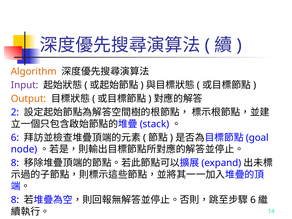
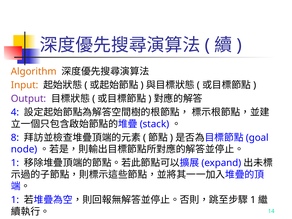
Input colour: purple -> orange
Output colour: orange -> purple
2: 2 -> 4
6 at (15, 138): 6 -> 8
8 at (15, 163): 8 -> 1
8 at (15, 200): 8 -> 1
6 at (253, 200): 6 -> 1
